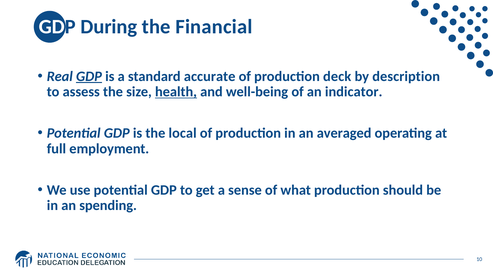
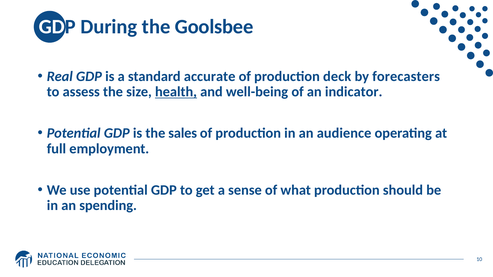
Financial: Financial -> Goolsbee
GDP at (89, 76) underline: present -> none
description: description -> forecasters
local: local -> sales
averaged: averaged -> audience
